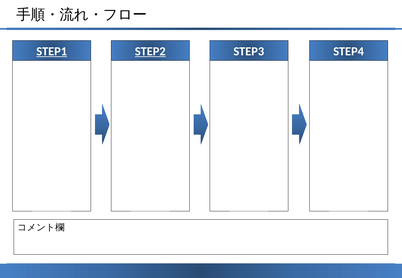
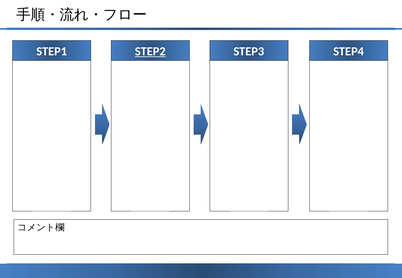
STEP1 underline: present -> none
